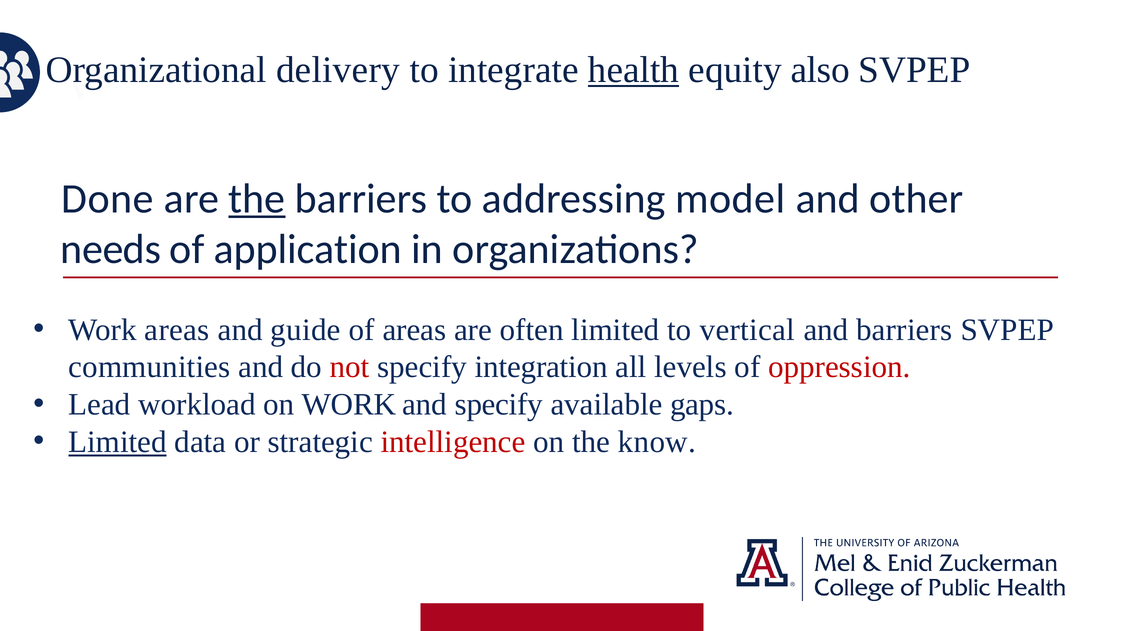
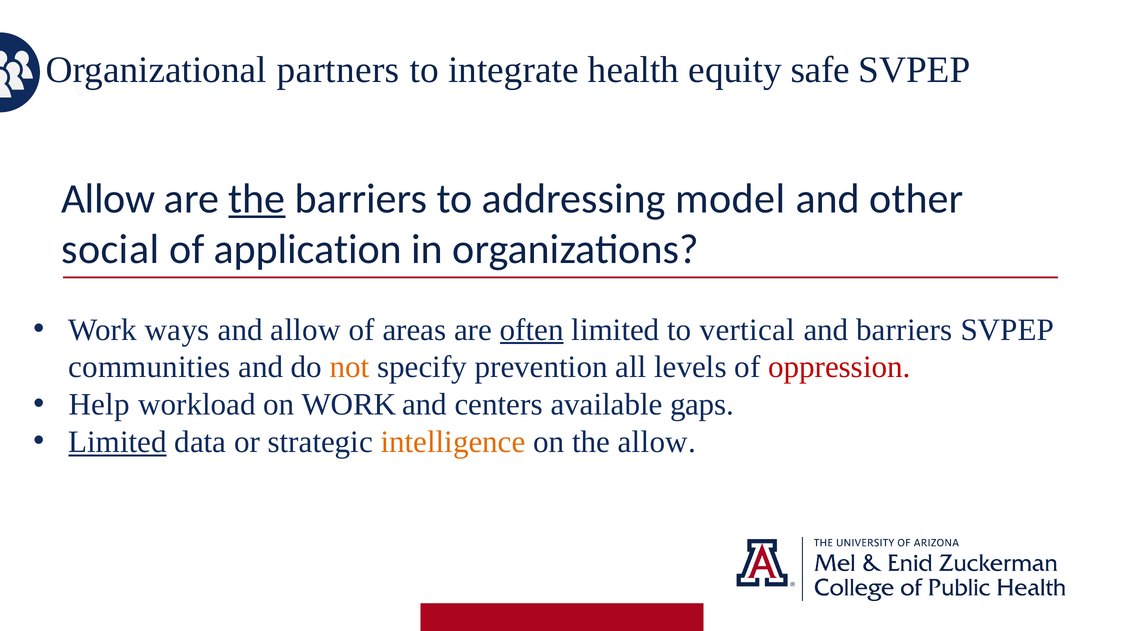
delivery: delivery -> partners
health underline: present -> none
also: also -> safe
Done at (108, 199): Done -> Allow
needs: needs -> social
Work areas: areas -> ways
and guide: guide -> allow
often underline: none -> present
not colour: red -> orange
integration: integration -> prevention
Lead: Lead -> Help
and specify: specify -> centers
intelligence colour: red -> orange
the know: know -> allow
